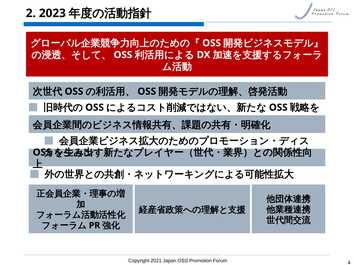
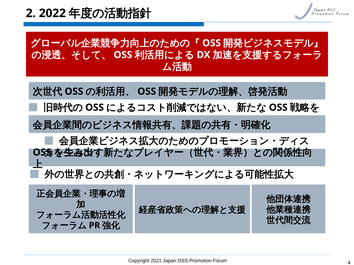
2023: 2023 -> 2022
